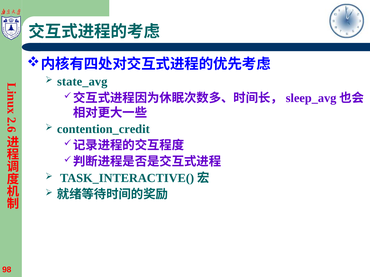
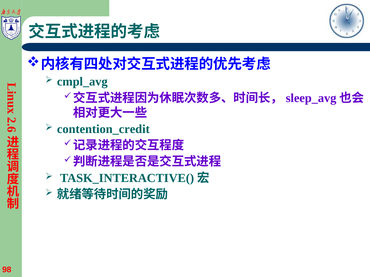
state_avg: state_avg -> cmpl_avg
